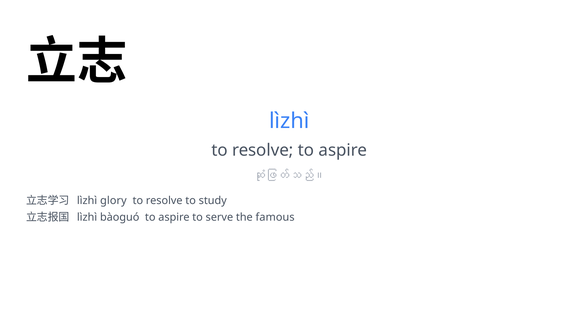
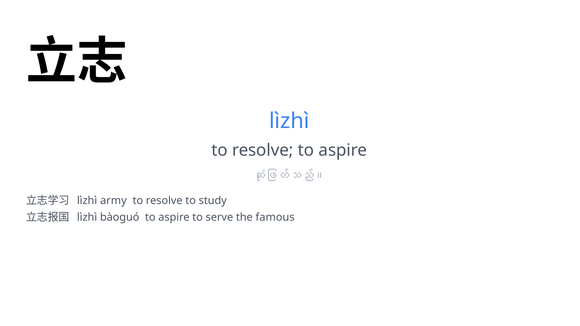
glory: glory -> army
